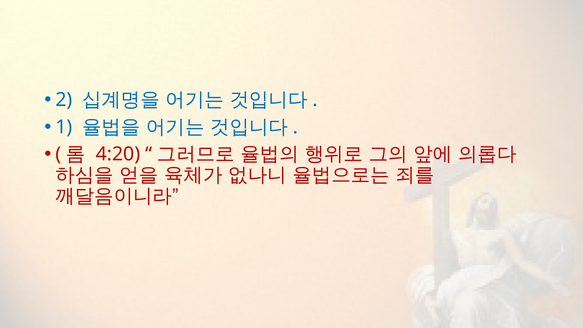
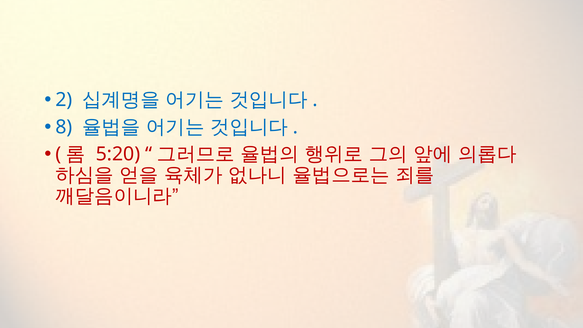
1: 1 -> 8
4:20: 4:20 -> 5:20
